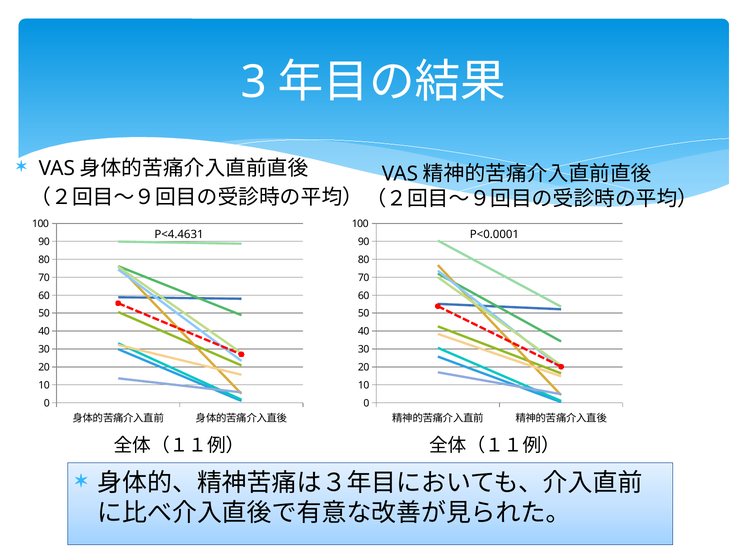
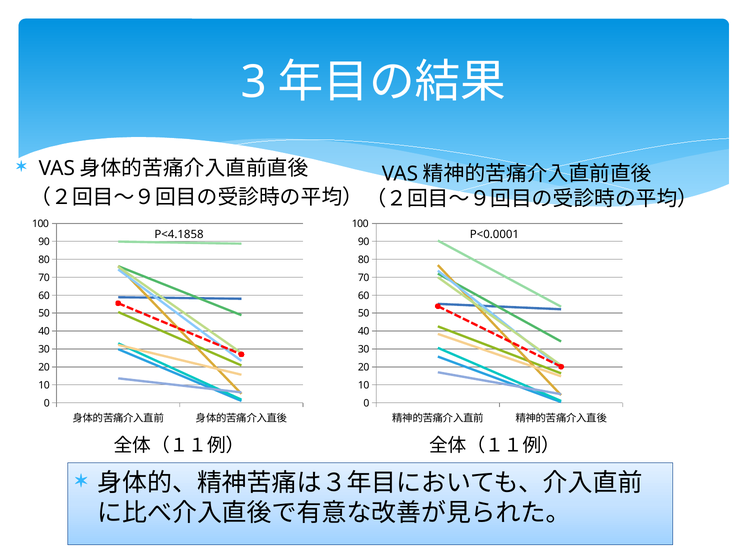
P<4.4631: P<4.4631 -> P<4.1858
